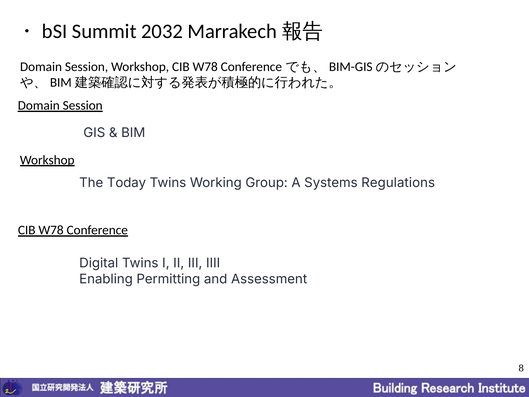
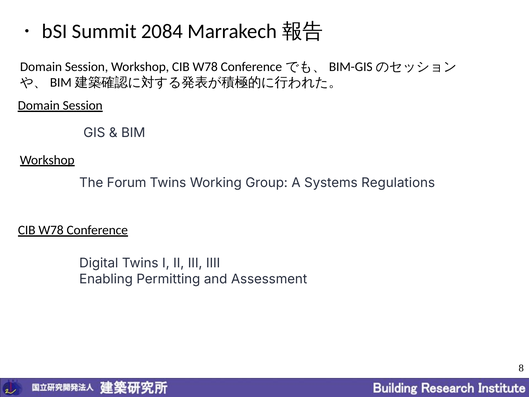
2032: 2032 -> 2084
Today: Today -> Forum
